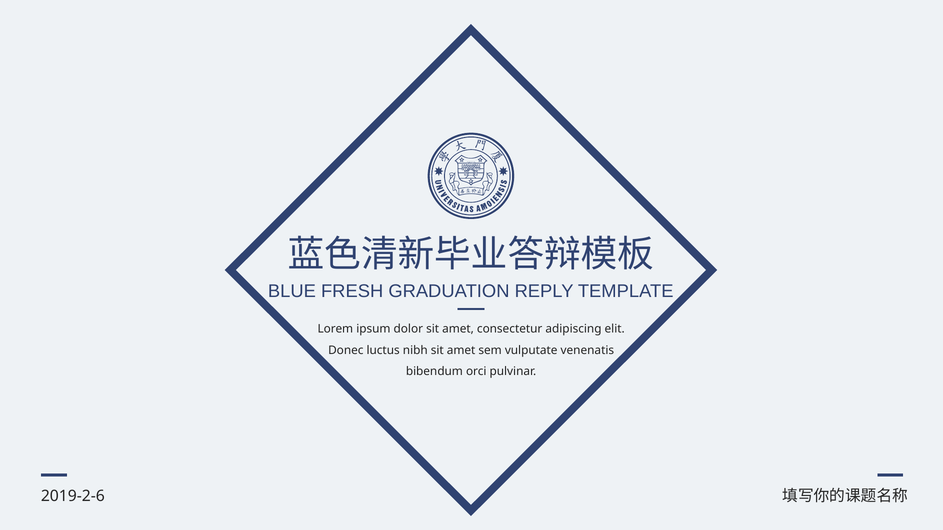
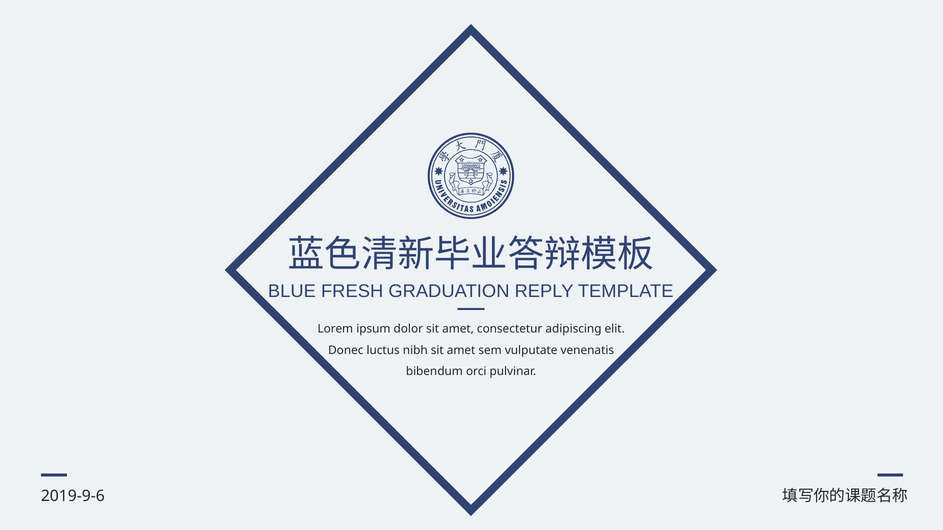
2019-2-6: 2019-2-6 -> 2019-9-6
